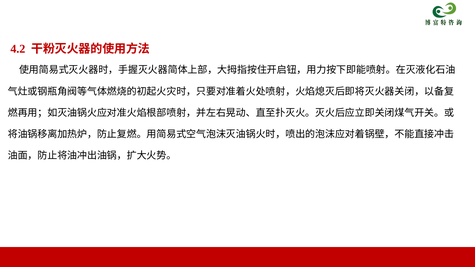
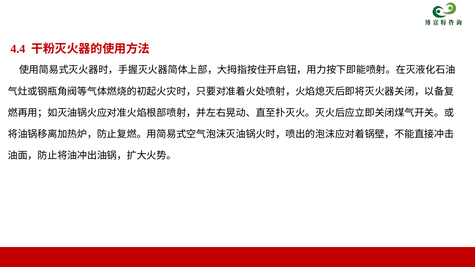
4.2: 4.2 -> 4.4
